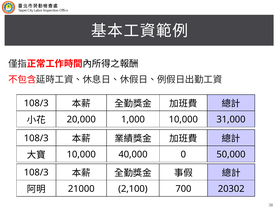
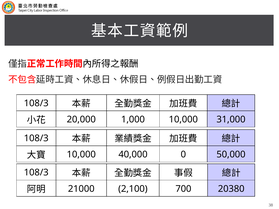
20302: 20302 -> 20380
